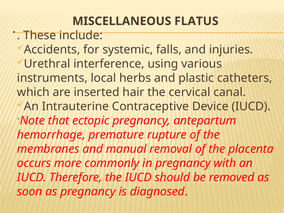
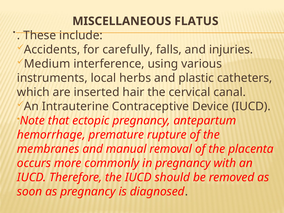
systemic: systemic -> carefully
Urethral: Urethral -> Medium
